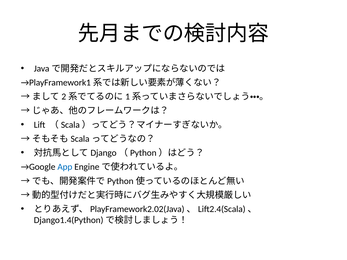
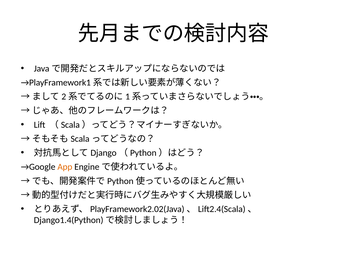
App colour: blue -> orange
